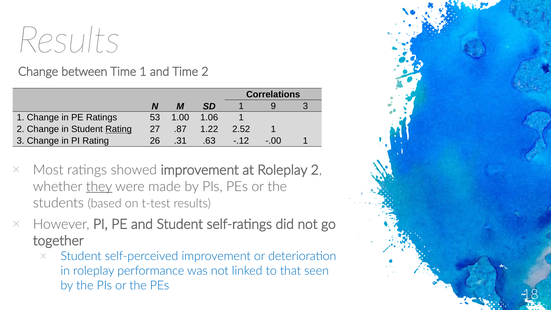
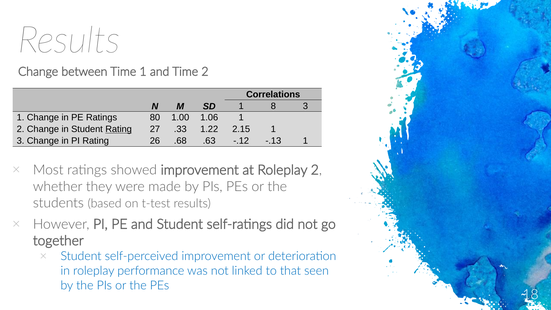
9: 9 -> 8
53: 53 -> 80
.87: .87 -> .33
2.52: 2.52 -> 2.15
.31: .31 -> .68
-.00: -.00 -> -.13
they underline: present -> none
